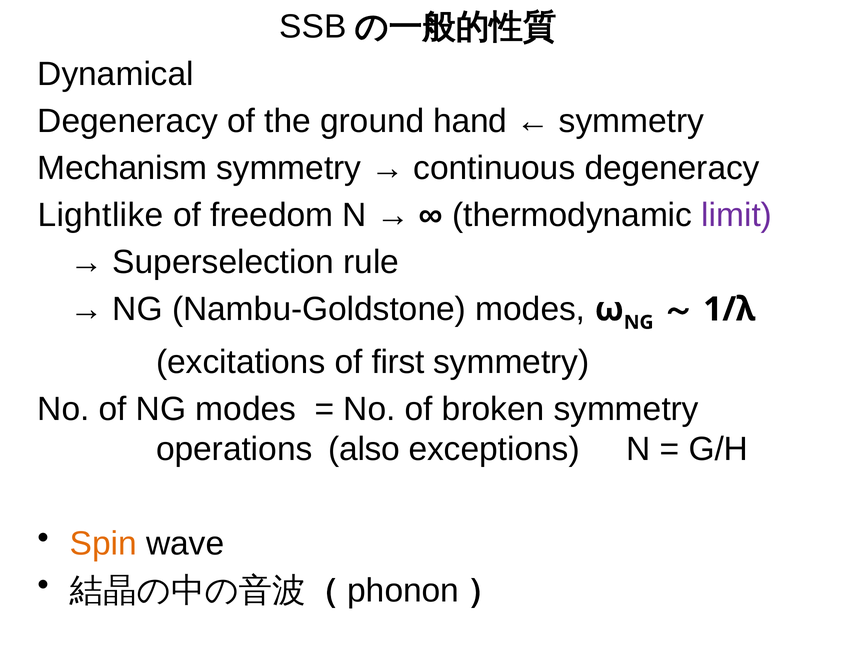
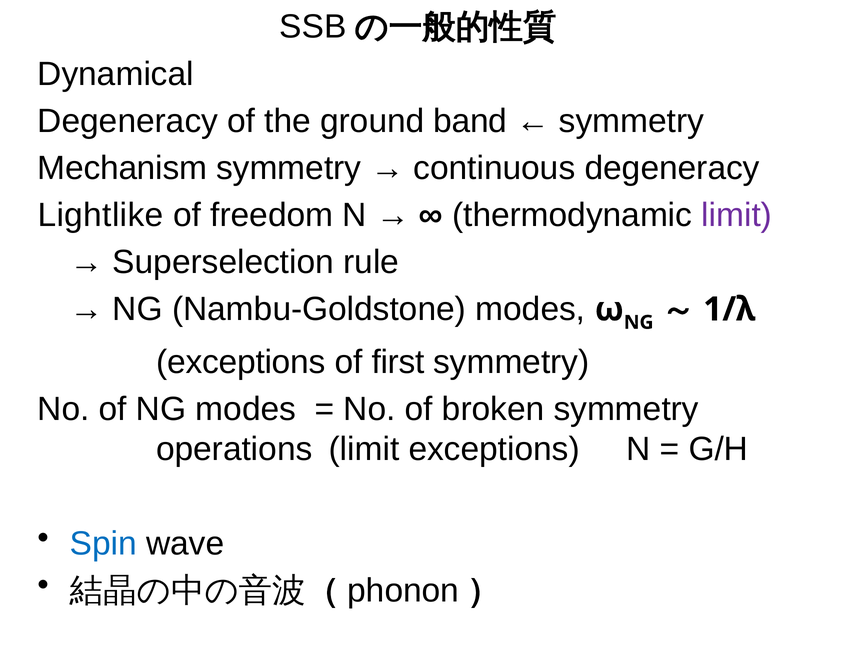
hand: hand -> band
excitations at (241, 362): excitations -> exceptions
operations also: also -> limit
Spin colour: orange -> blue
